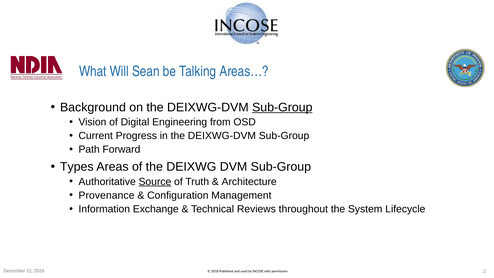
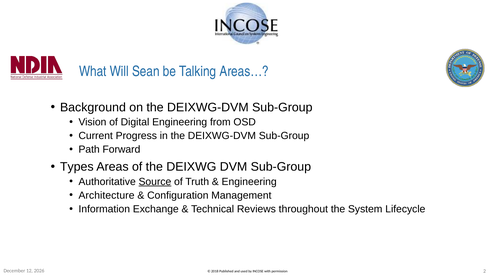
Sub-Group at (282, 107) underline: present -> none
Architecture at (249, 182): Architecture -> Engineering
Provenance: Provenance -> Architecture
